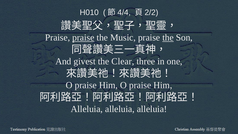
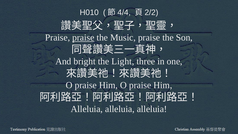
the at (168, 38) underline: present -> none
givest: givest -> bright
Clear: Clear -> Light
